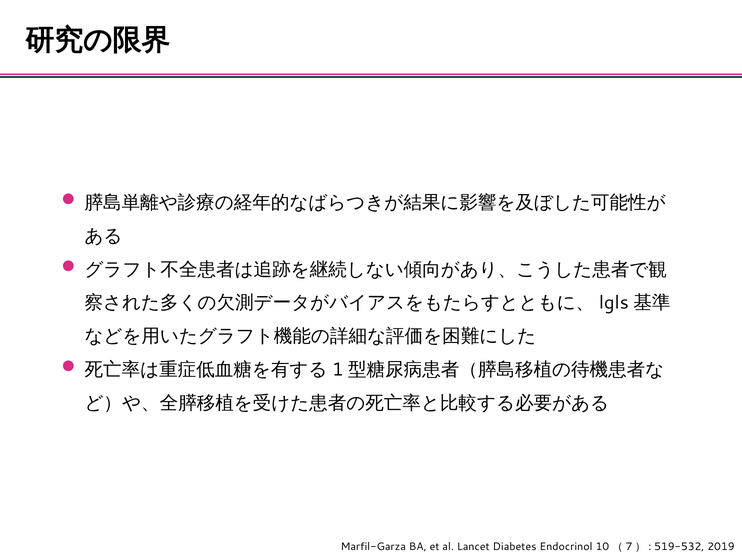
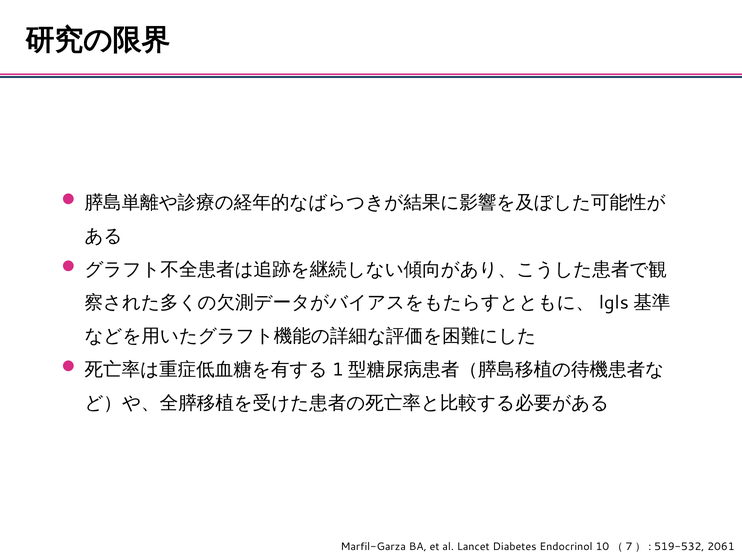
2019: 2019 -> 2061
